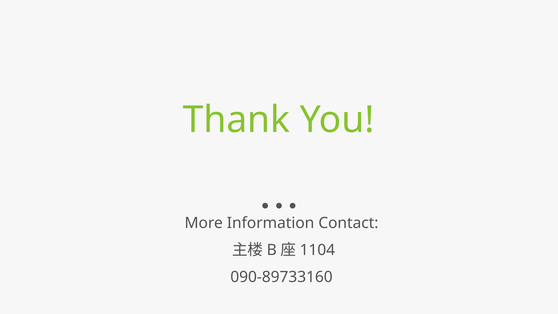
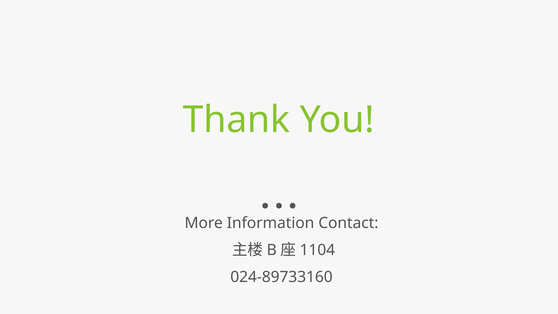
090-89733160: 090-89733160 -> 024-89733160
